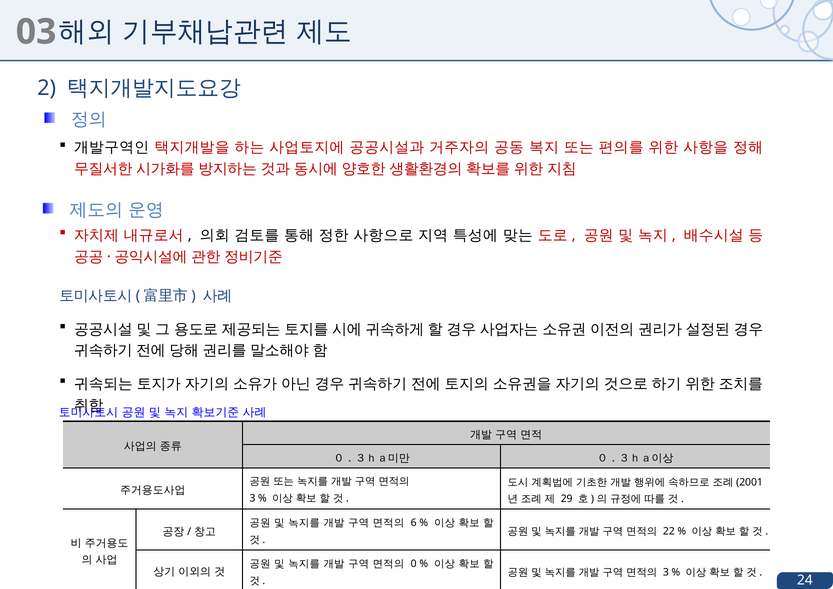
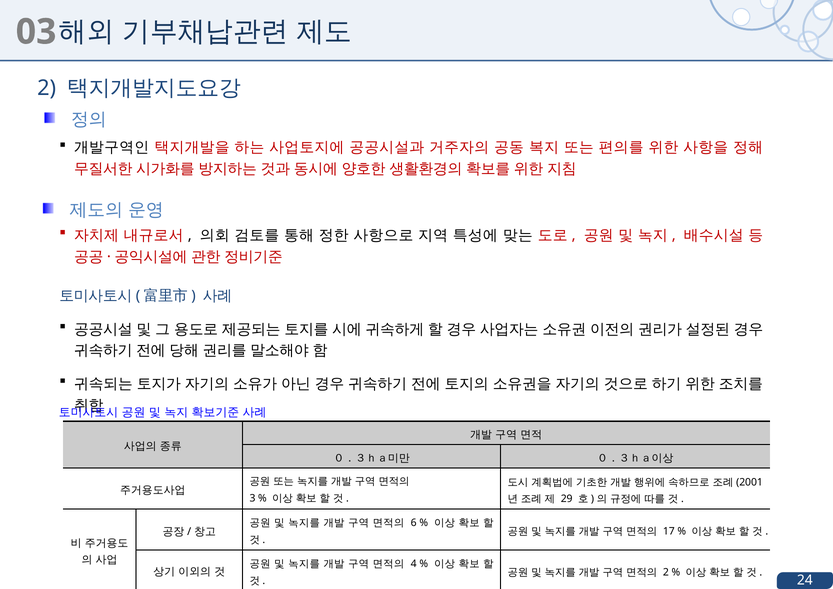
22: 22 -> 17
0: 0 -> 4
3 at (666, 572): 3 -> 2
